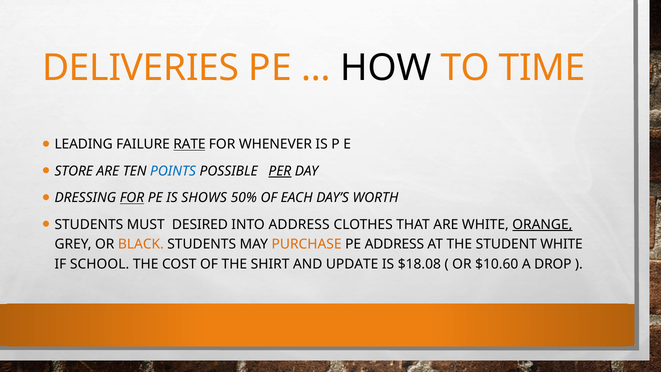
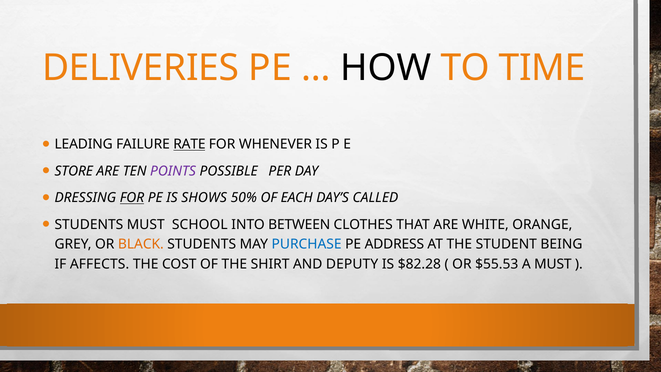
POINTS colour: blue -> purple
PER underline: present -> none
WORTH: WORTH -> CALLED
DESIRED: DESIRED -> SCHOOL
INTO ADDRESS: ADDRESS -> BETWEEN
ORANGE underline: present -> none
PURCHASE colour: orange -> blue
STUDENT WHITE: WHITE -> BEING
SCHOOL: SCHOOL -> AFFECTS
UPDATE: UPDATE -> DEPUTY
$18.08: $18.08 -> $82.28
$10.60: $10.60 -> $55.53
A DROP: DROP -> MUST
